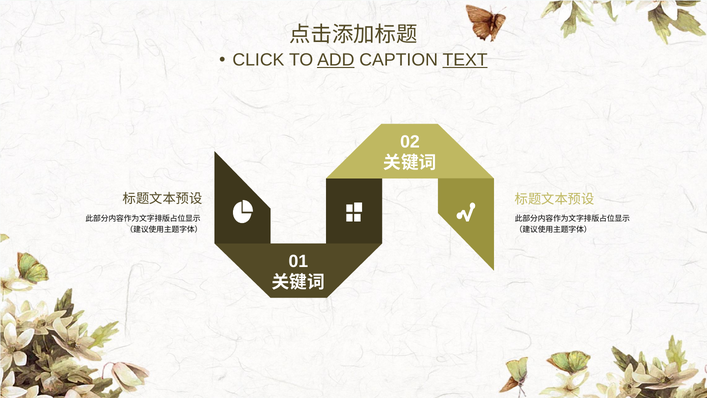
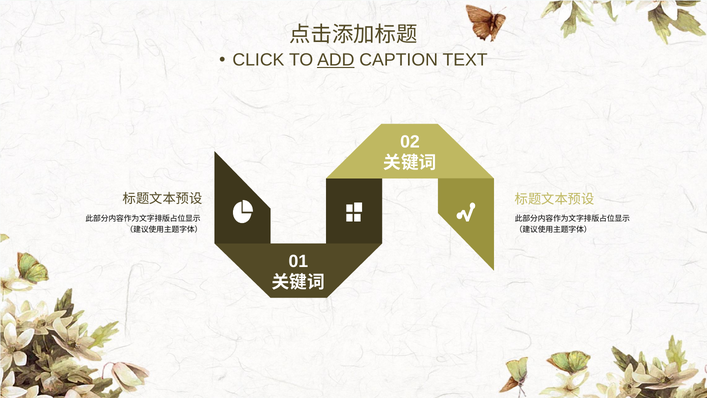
TEXT underline: present -> none
